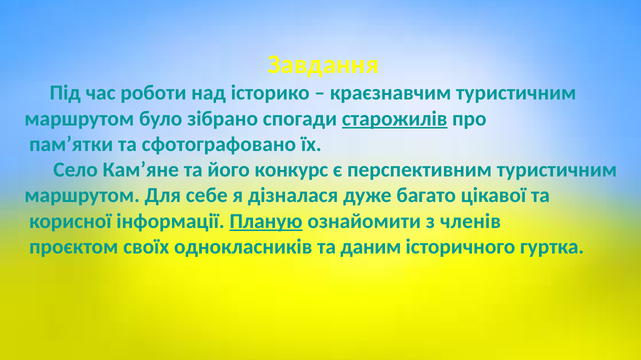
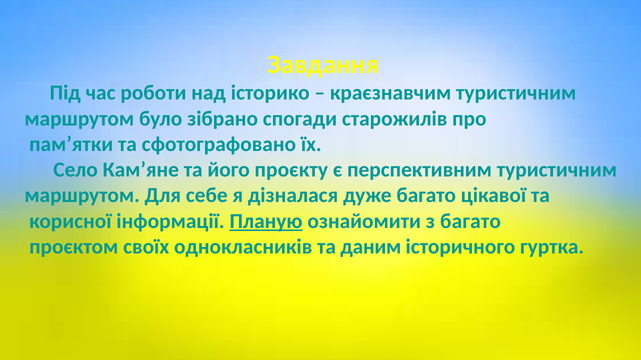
старожилів underline: present -> none
конкурс: конкурс -> проєкту
з членів: членів -> багато
